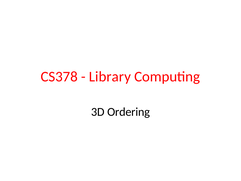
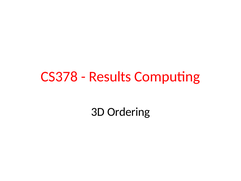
Library: Library -> Results
